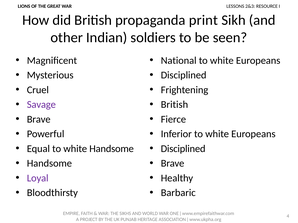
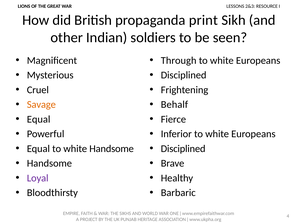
National: National -> Through
Savage colour: purple -> orange
British at (174, 105): British -> Behalf
Brave at (39, 120): Brave -> Equal
